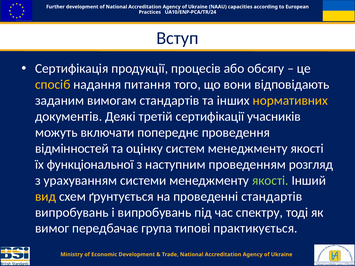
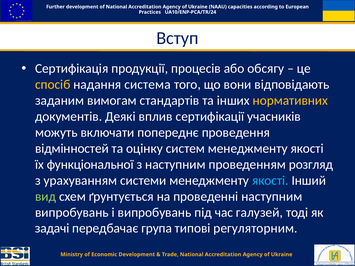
питання: питання -> система
третій: третій -> вплив
якості at (270, 181) colour: light green -> light blue
вид colour: yellow -> light green
проведенні стандартів: стандартів -> наступним
спектру: спектру -> галузей
вимог: вимог -> задачі
практикується: практикується -> регуляторним
